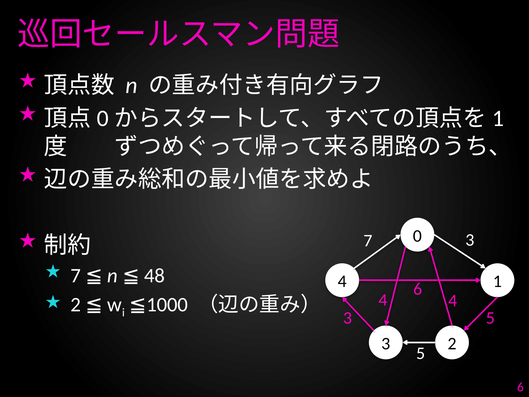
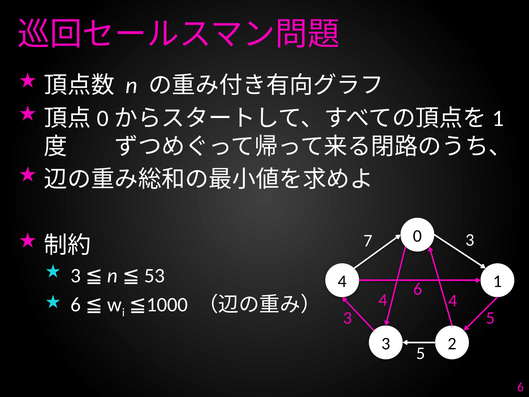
7 at (76, 276): 7 -> 3
48: 48 -> 53
2 at (76, 305): 2 -> 6
